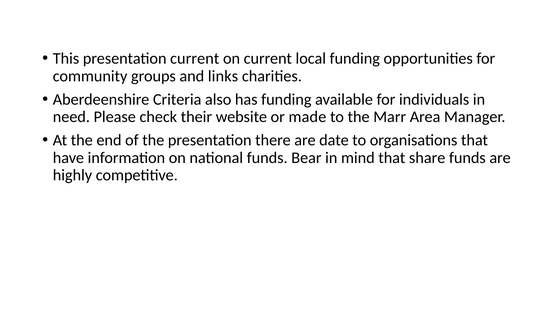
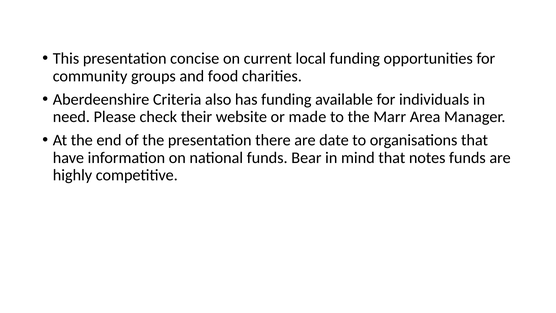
presentation current: current -> concise
links: links -> food
share: share -> notes
